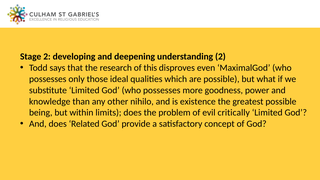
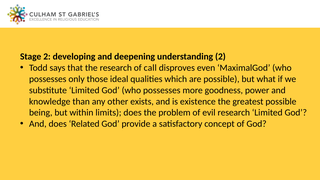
this: this -> call
nihilo: nihilo -> exists
evil critically: critically -> research
